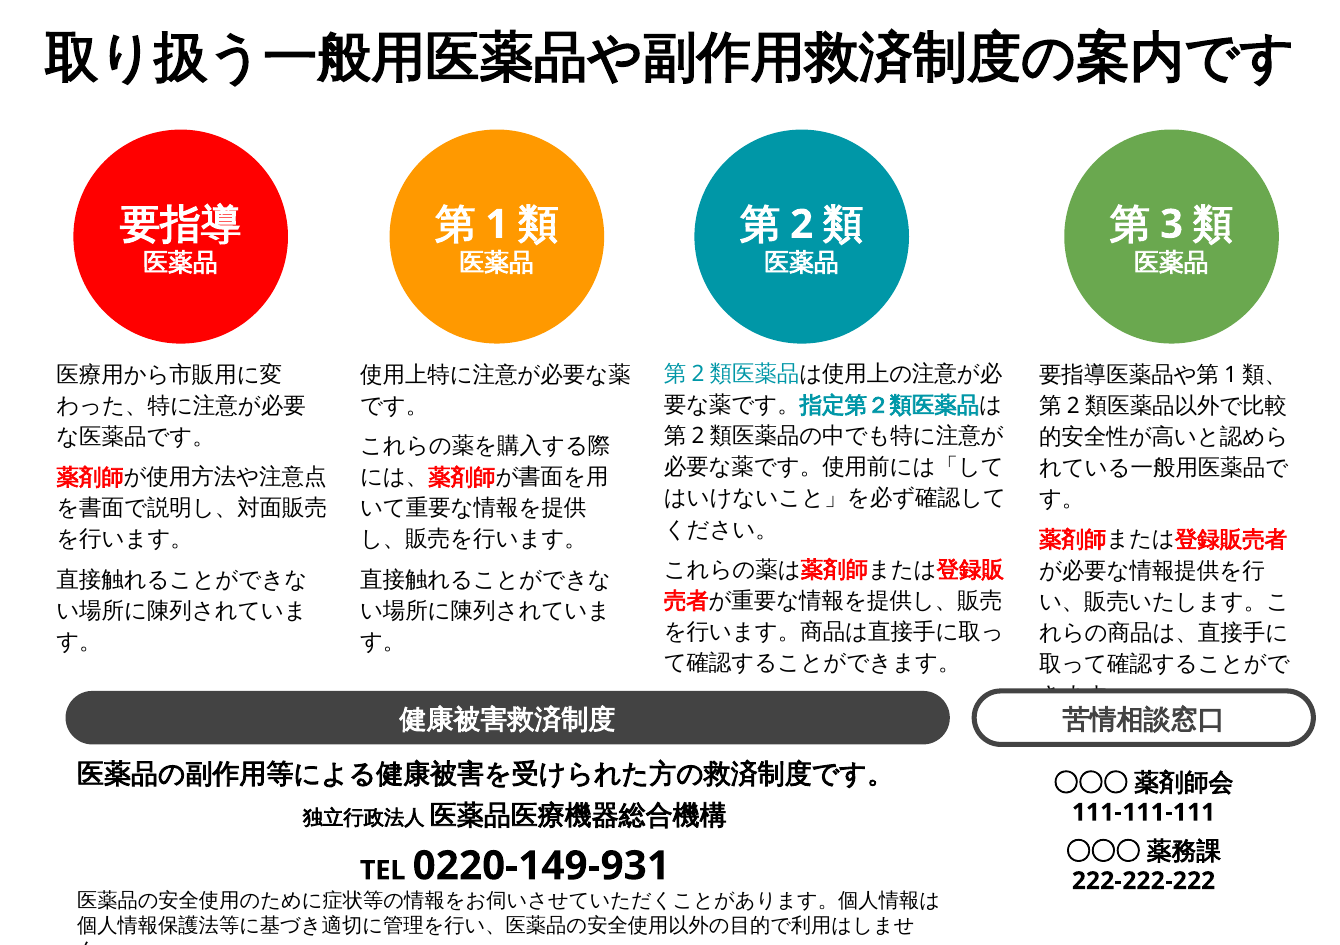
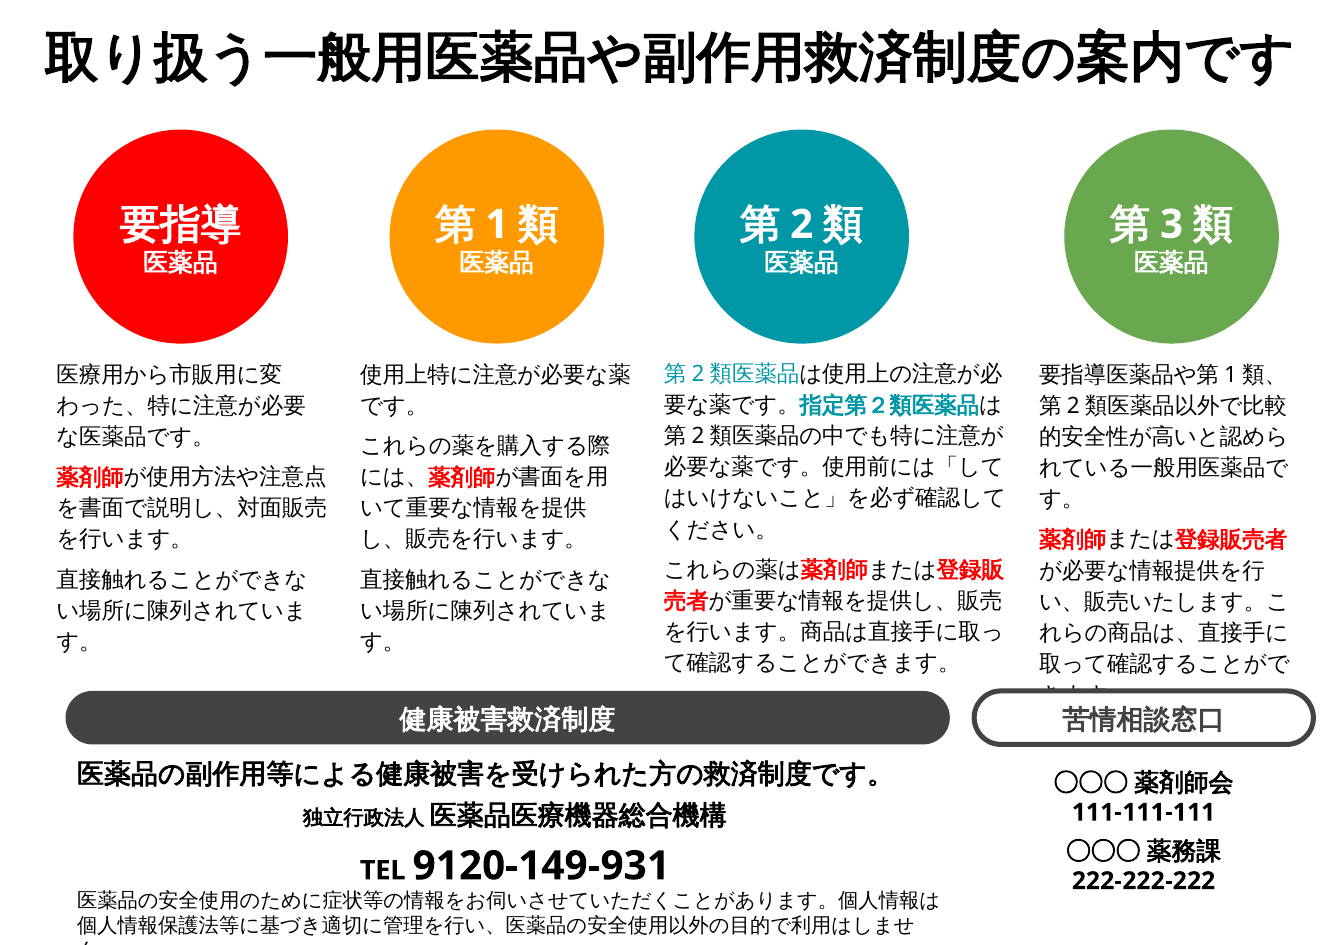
0220-149-931: 0220-149-931 -> 9120-149-931
